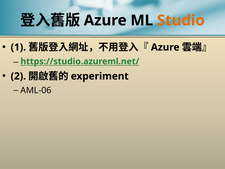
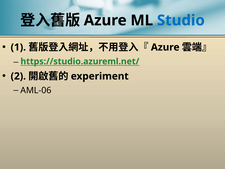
Studio colour: orange -> blue
